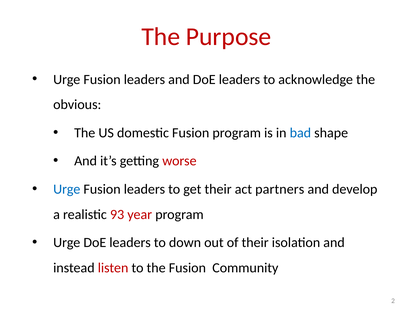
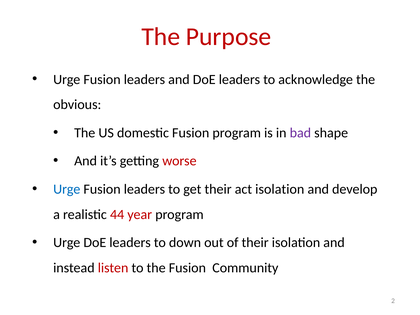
bad colour: blue -> purple
act partners: partners -> isolation
93: 93 -> 44
